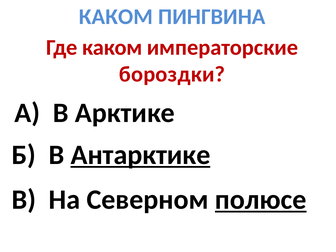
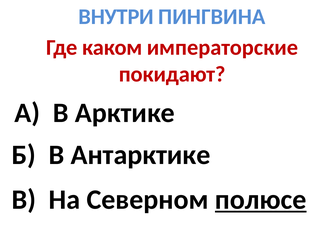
КАКОМ at (116, 17): КАКОМ -> ВНУТРИ
бороздки: бороздки -> покидают
Антарктике underline: present -> none
